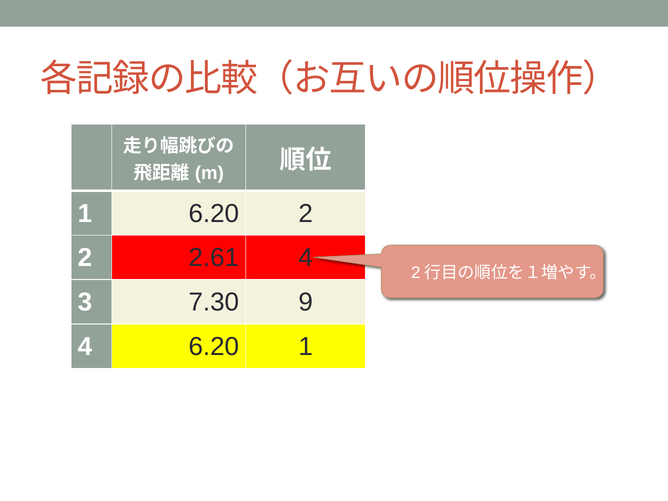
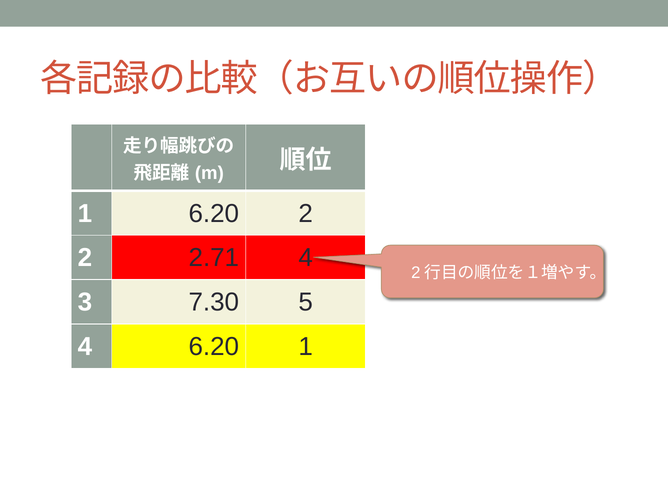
2.61: 2.61 -> 2.71
9: 9 -> 5
